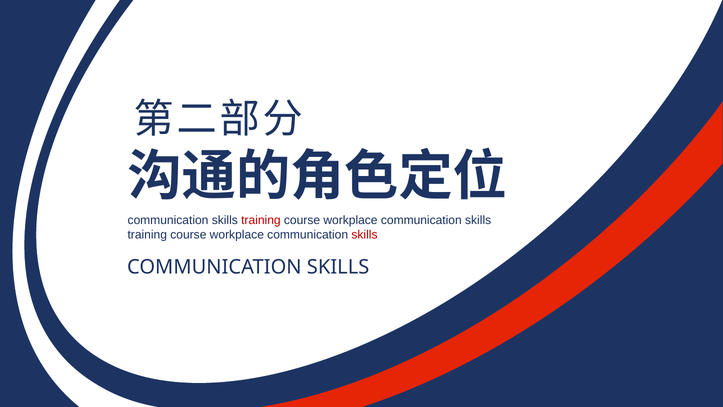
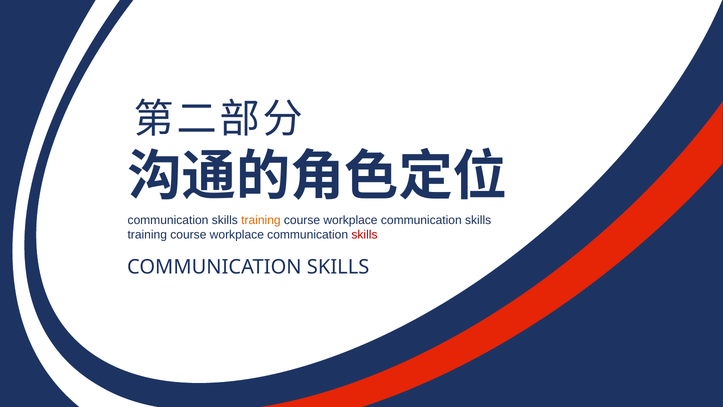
training at (261, 220) colour: red -> orange
